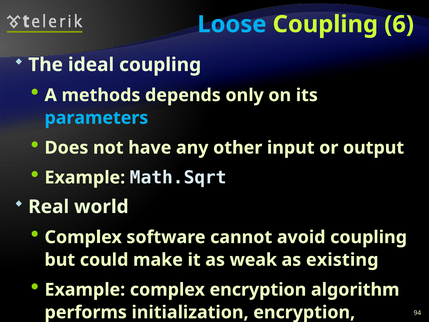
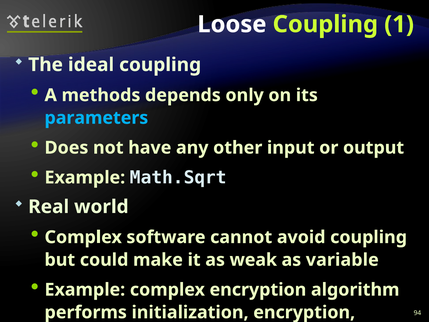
Loose colour: light blue -> white
6: 6 -> 1
existing: existing -> variable
